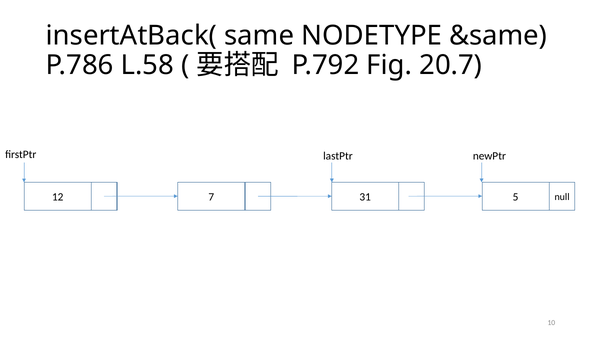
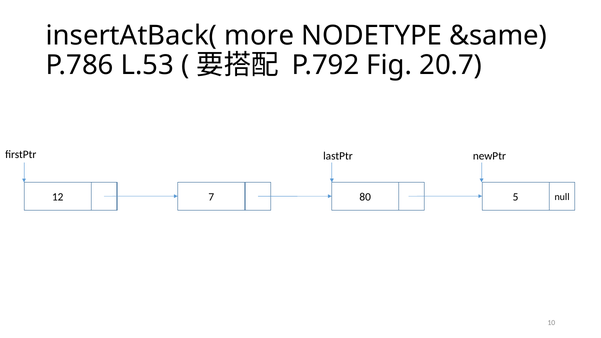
same: same -> more
L.58: L.58 -> L.53
31: 31 -> 80
